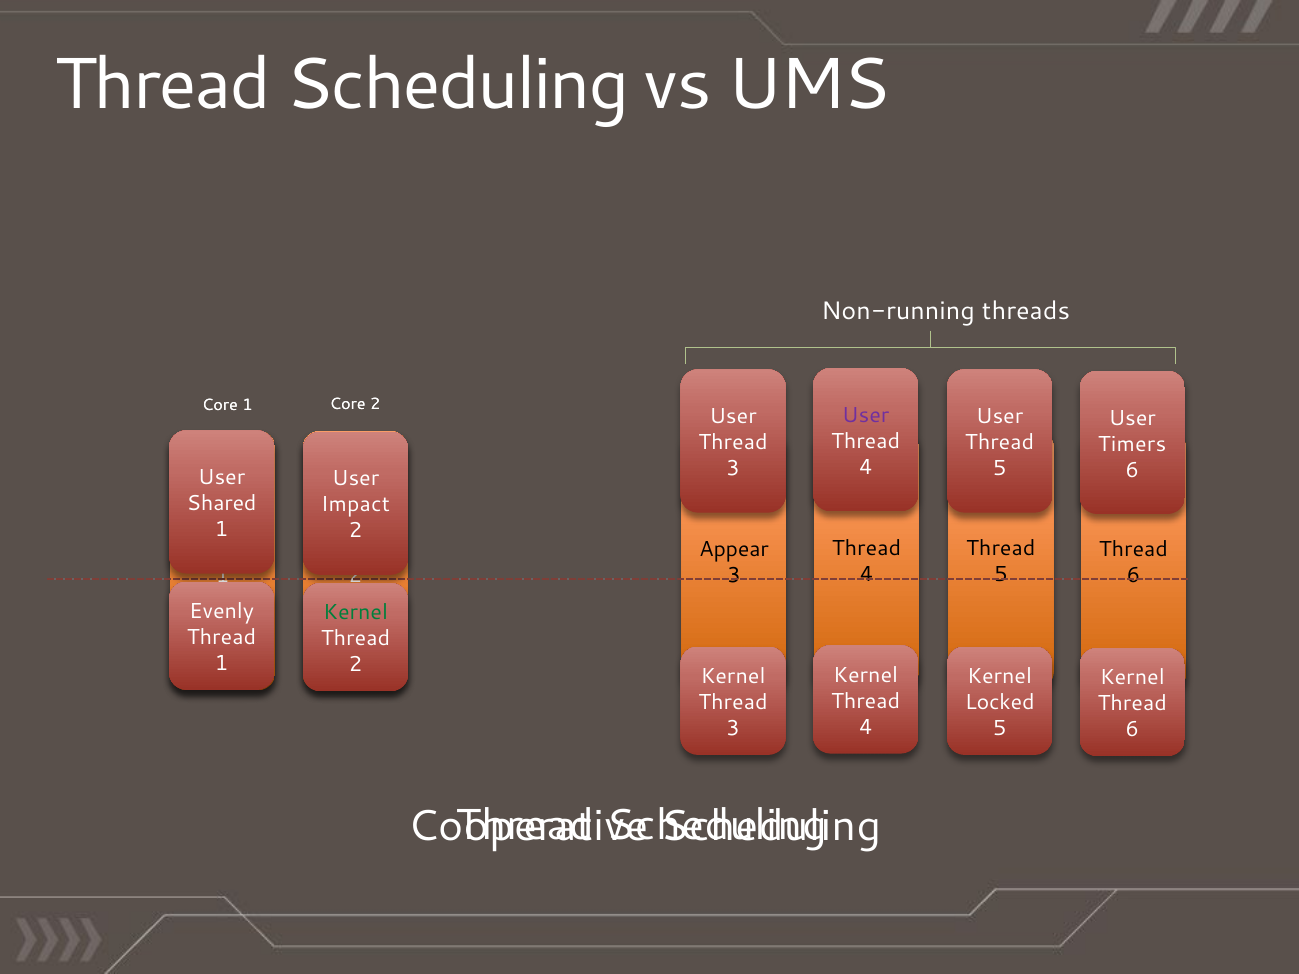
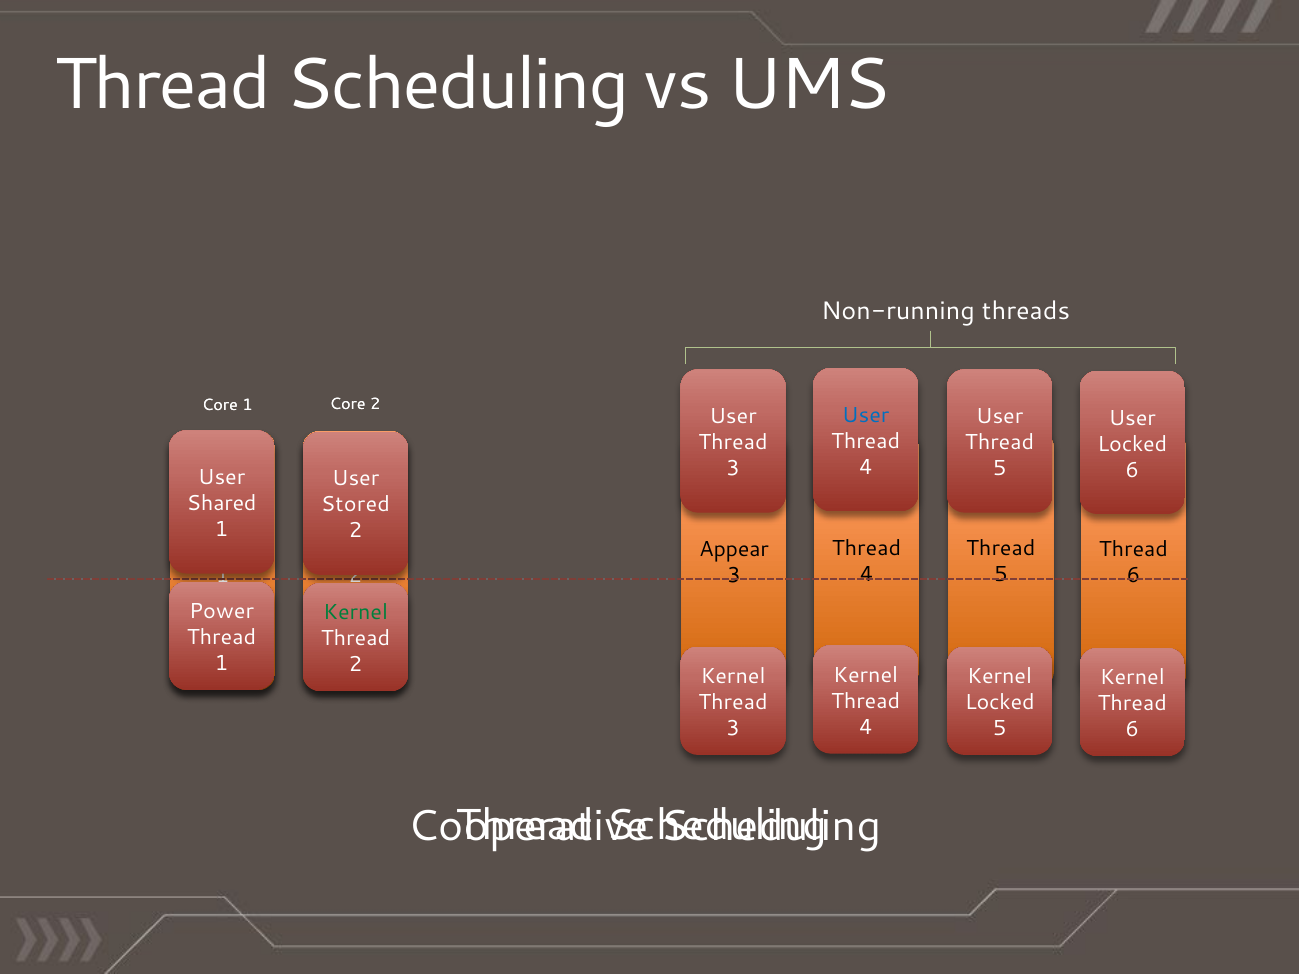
User at (866, 415) colour: purple -> blue
Timers at (1132, 444): Timers -> Locked
Impact: Impact -> Stored
Evenly: Evenly -> Power
